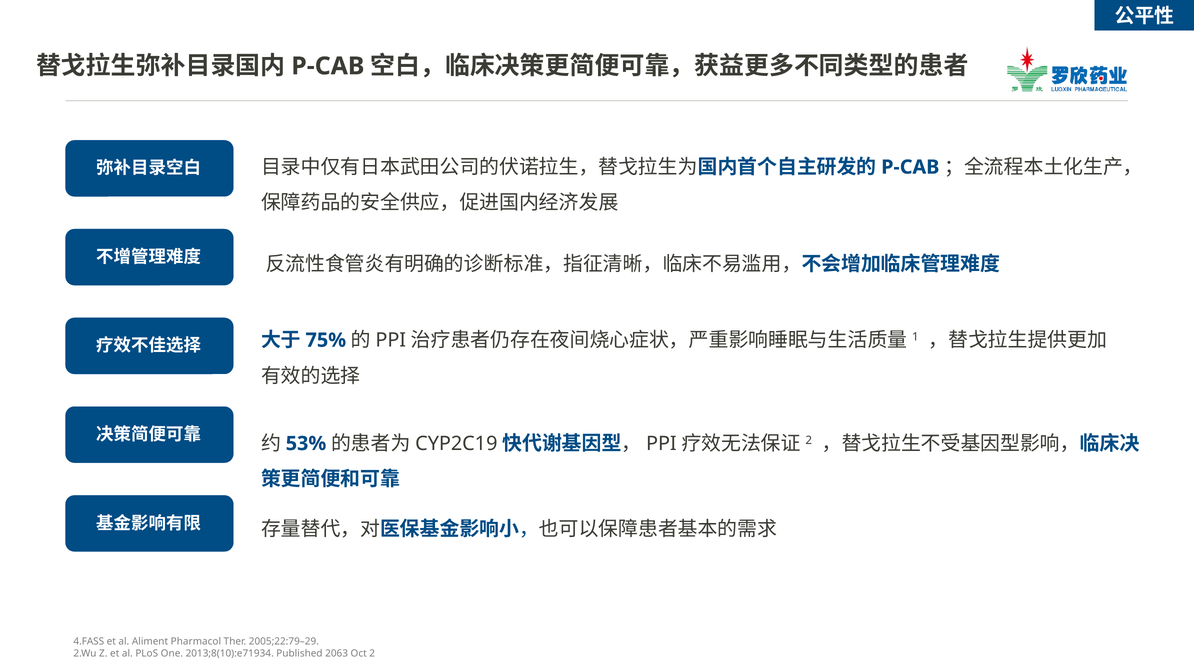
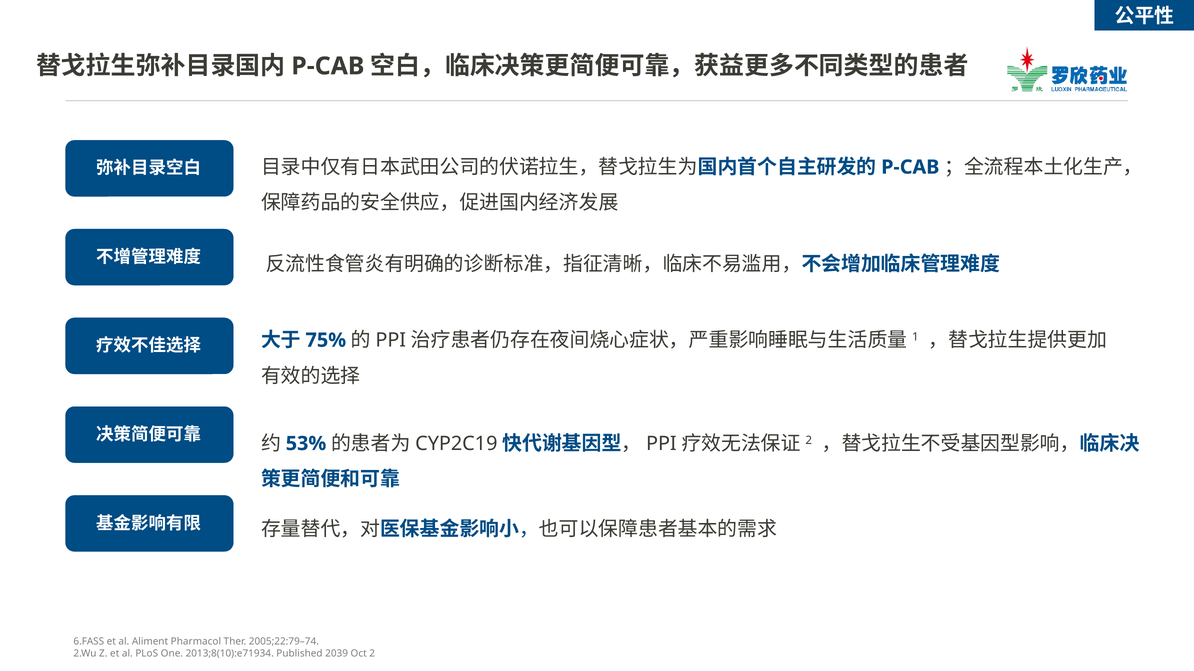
4.FASS: 4.FASS -> 6.FASS
2005;22:79–29: 2005;22:79–29 -> 2005;22:79–74
2063: 2063 -> 2039
